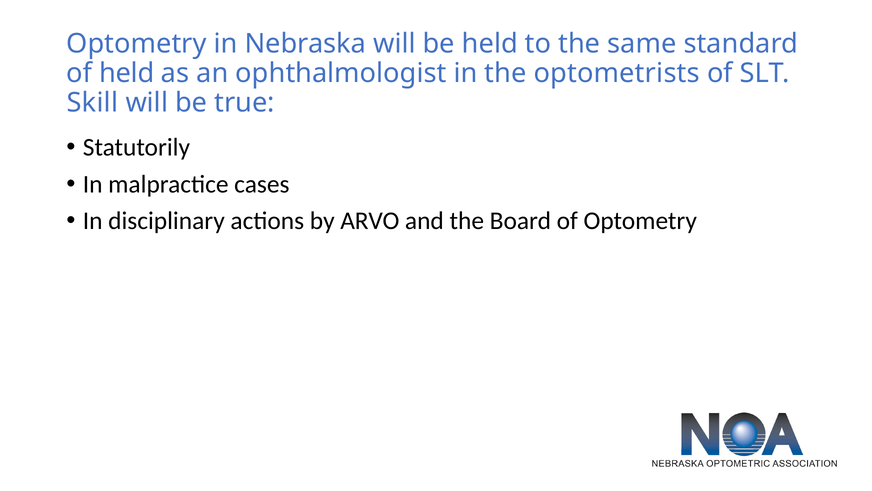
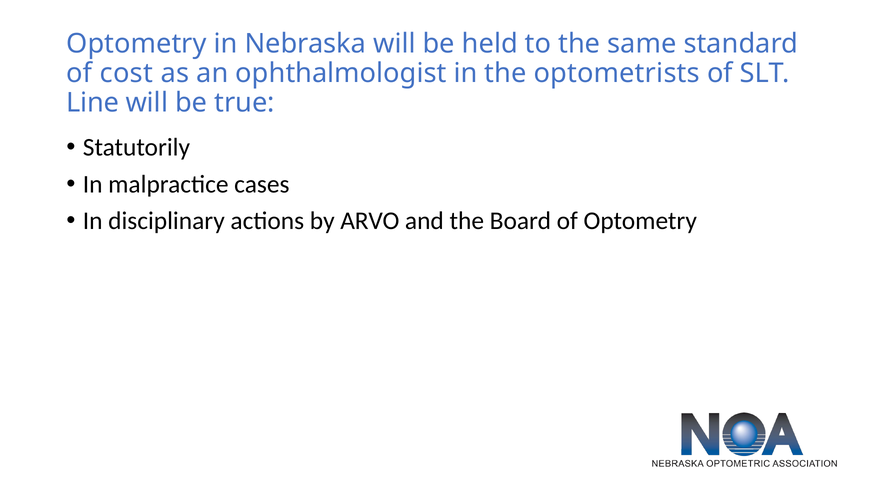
of held: held -> cost
Skill: Skill -> Line
